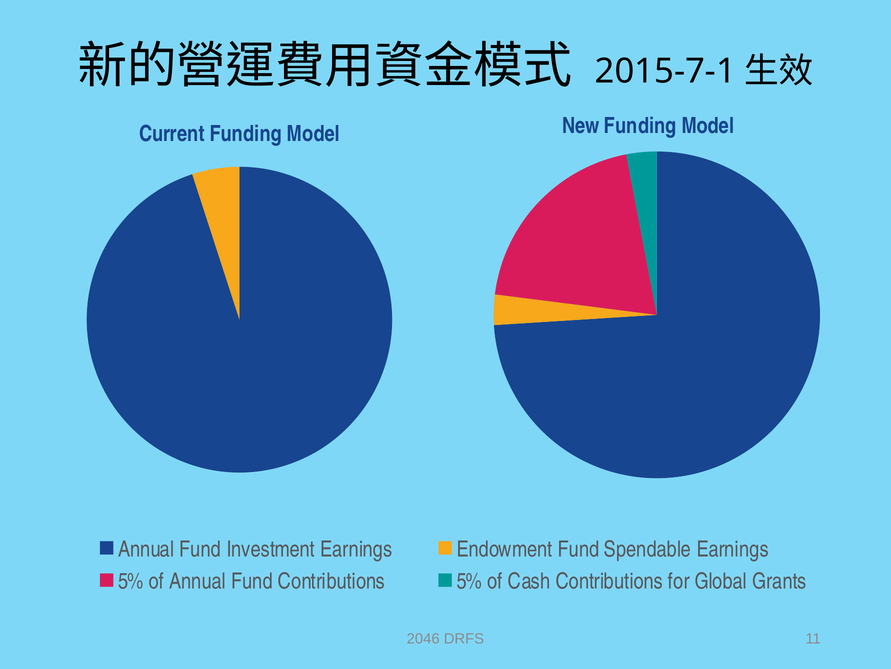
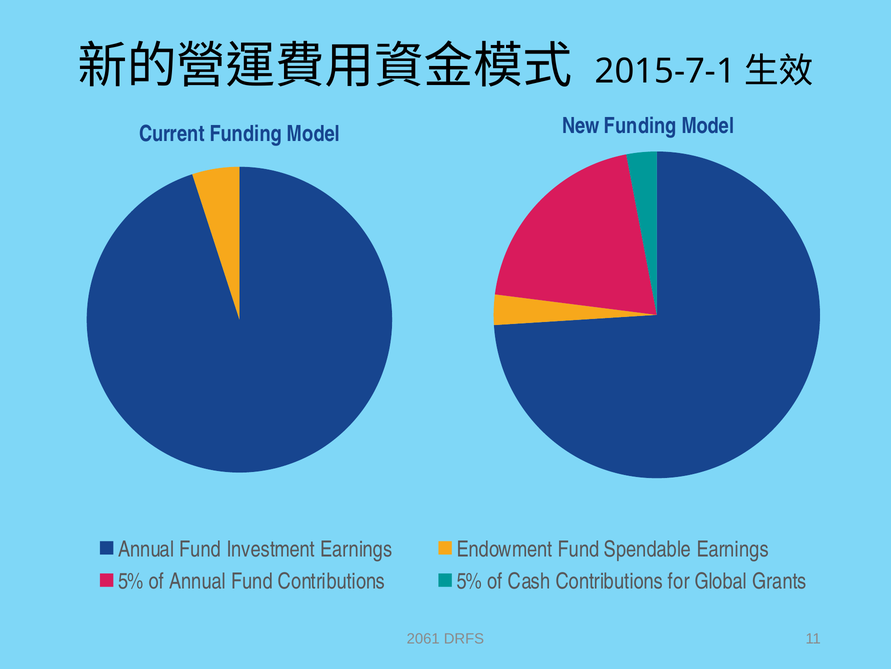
2046: 2046 -> 2061
